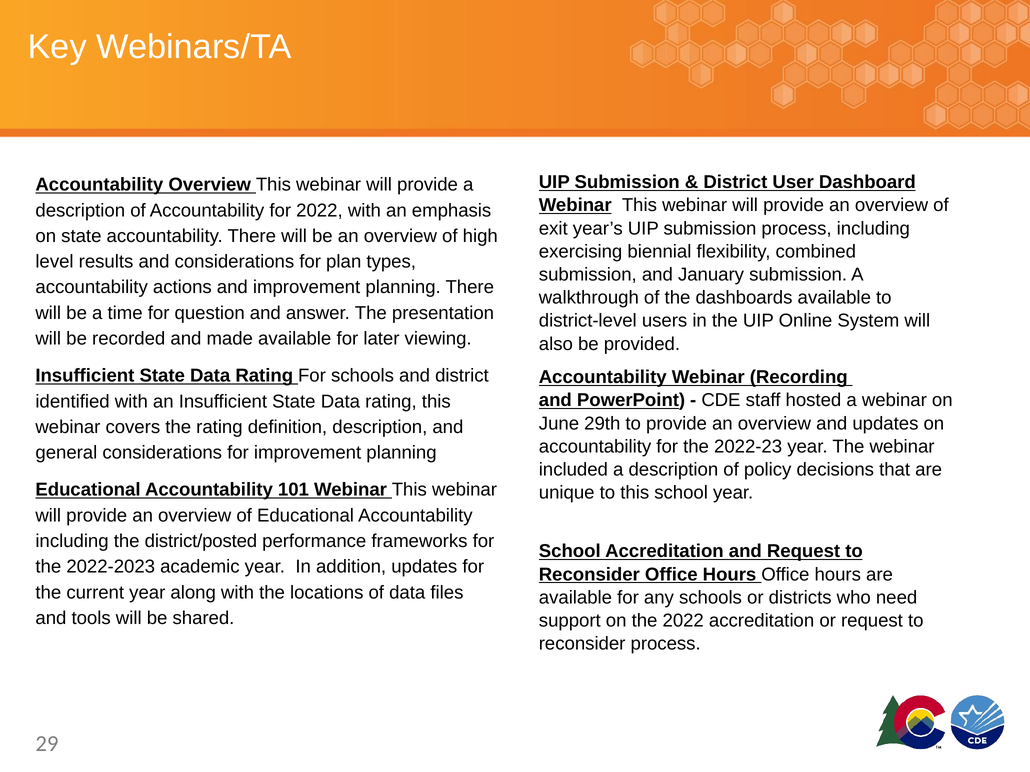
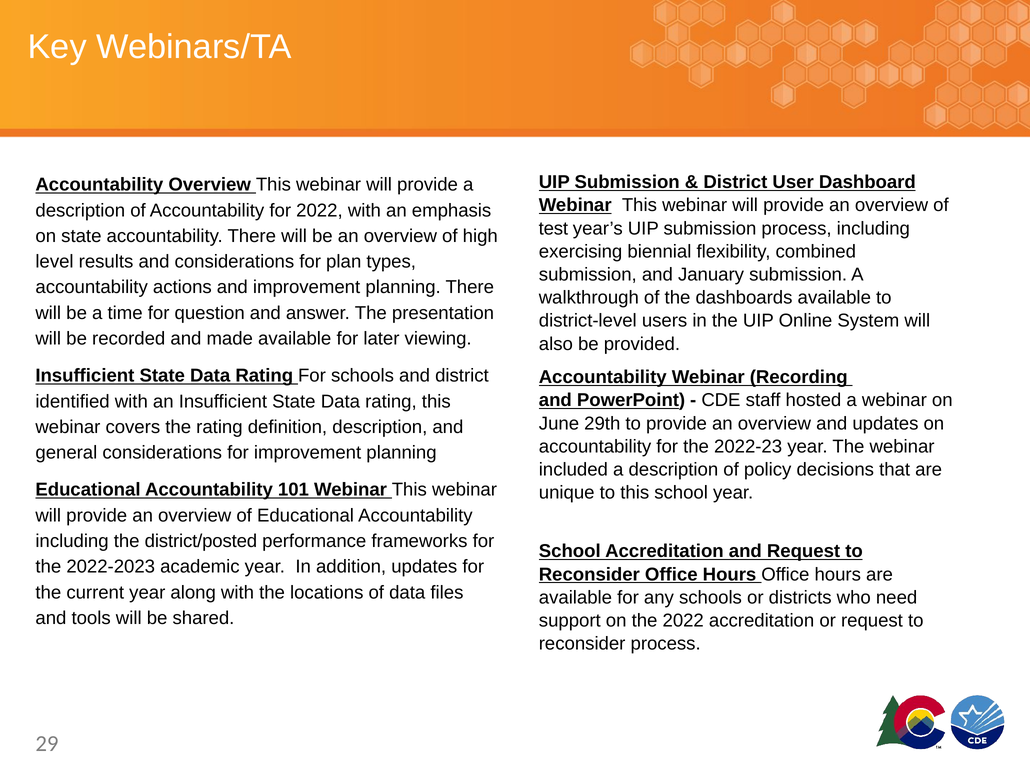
exit: exit -> test
